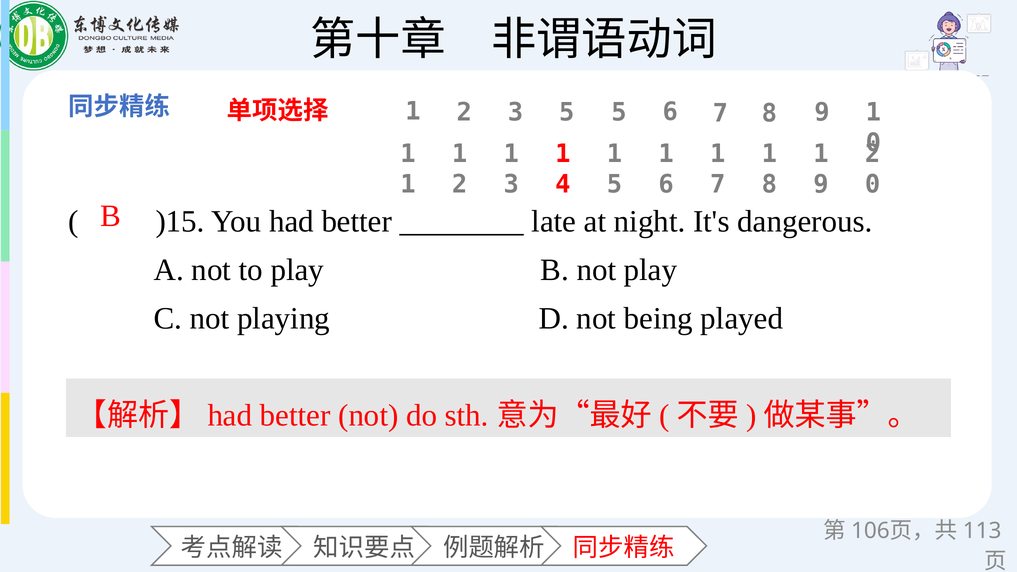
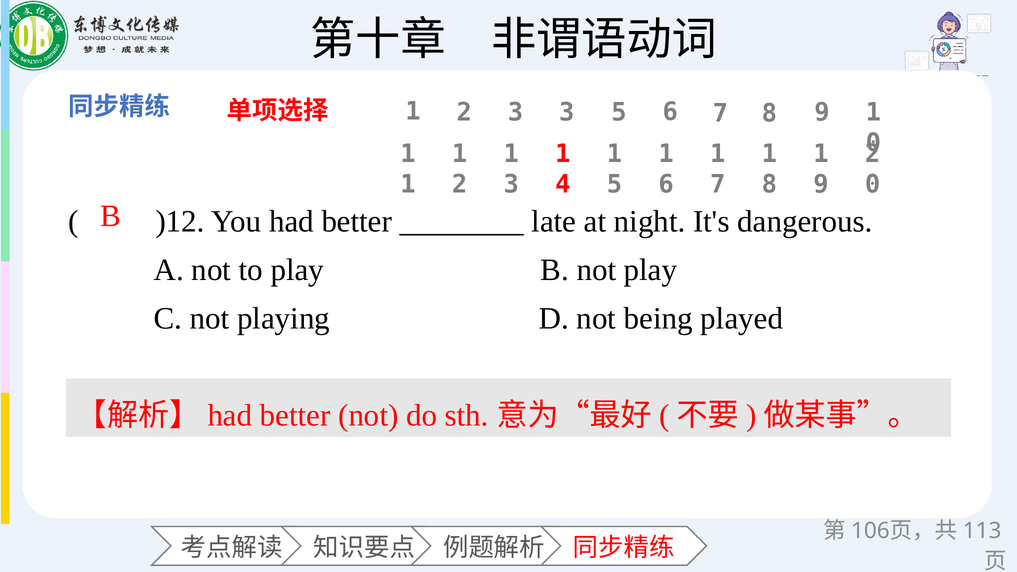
3 5: 5 -> 3
)15: )15 -> )12
